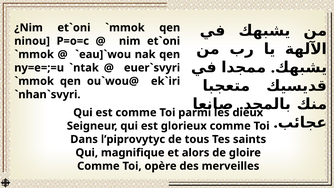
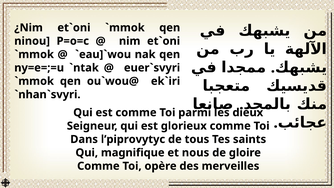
alors: alors -> nous
